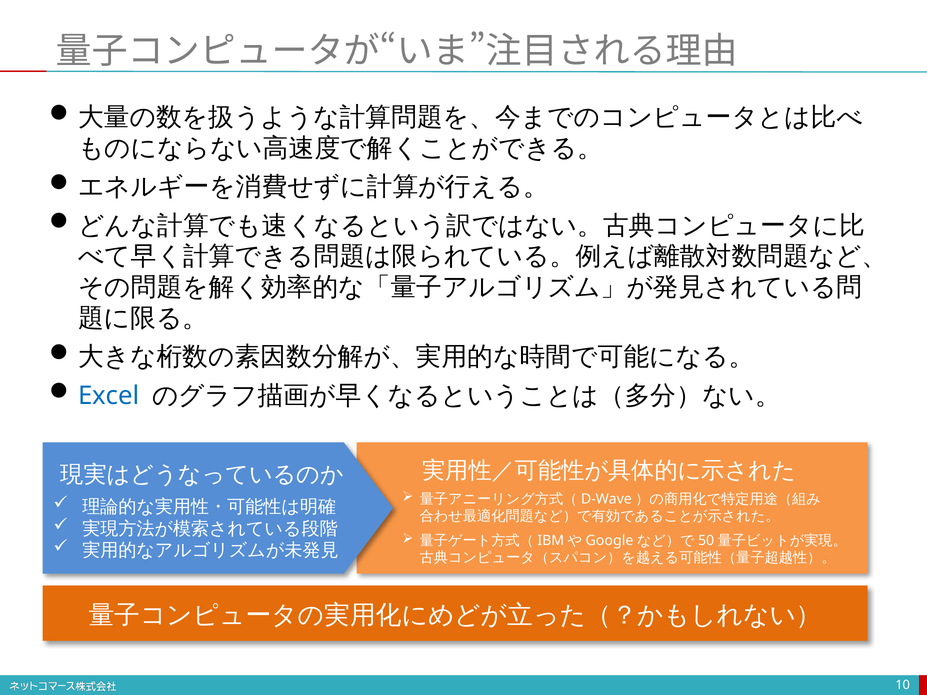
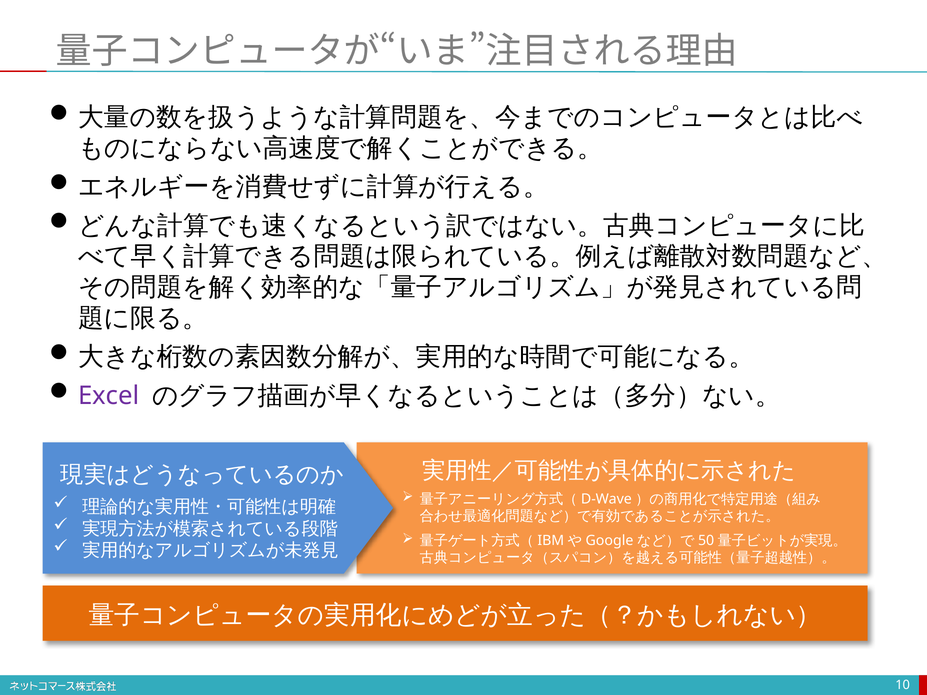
Excel colour: blue -> purple
